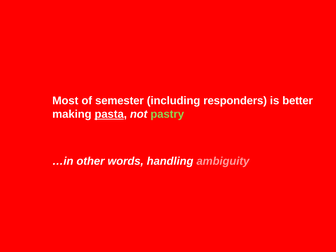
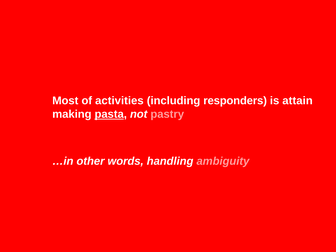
semester: semester -> activities
better: better -> attain
pastry colour: light green -> pink
